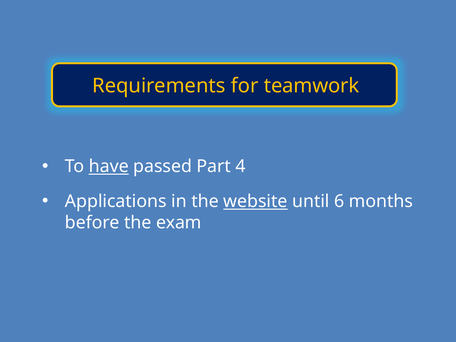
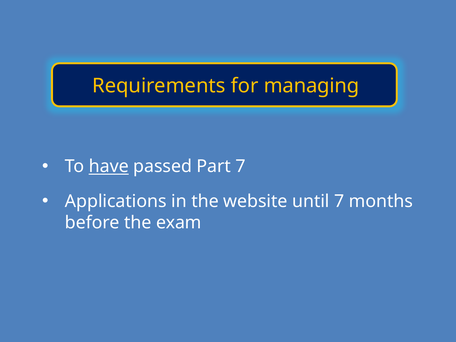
teamwork: teamwork -> managing
Part 4: 4 -> 7
website underline: present -> none
until 6: 6 -> 7
